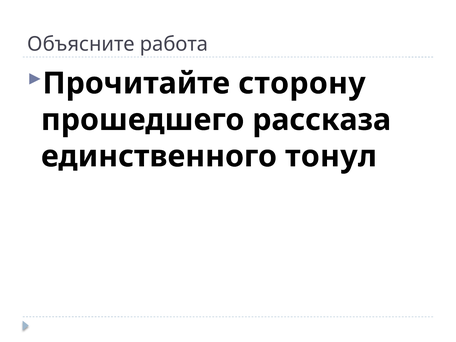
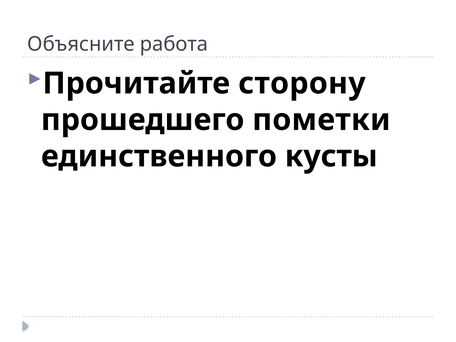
рассказа: рассказа -> пометки
тонул: тонул -> кусты
